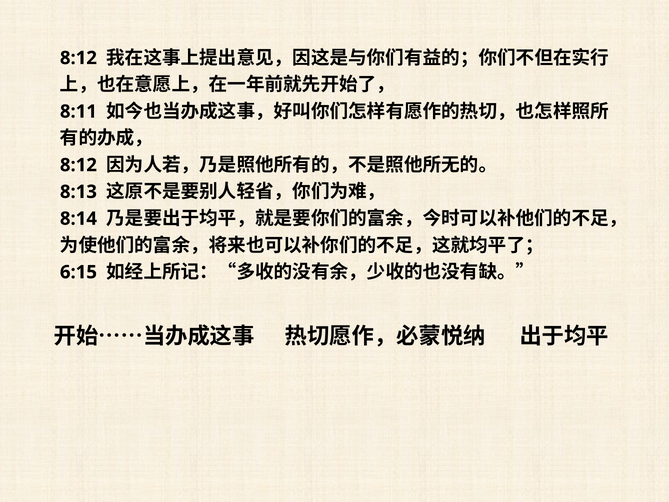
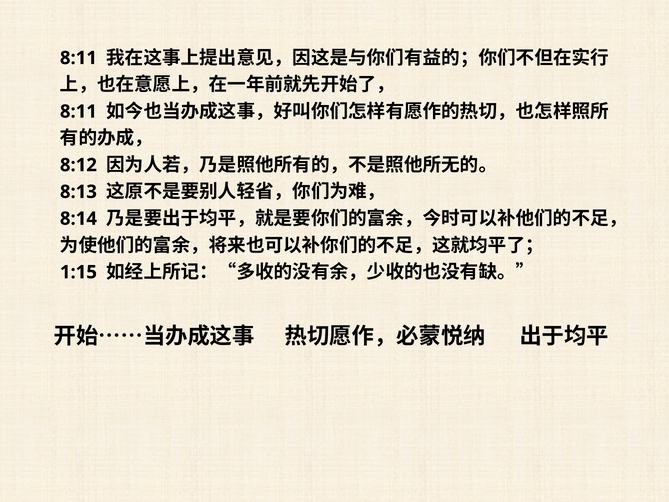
8:12 at (78, 58): 8:12 -> 8:11
6:15: 6:15 -> 1:15
